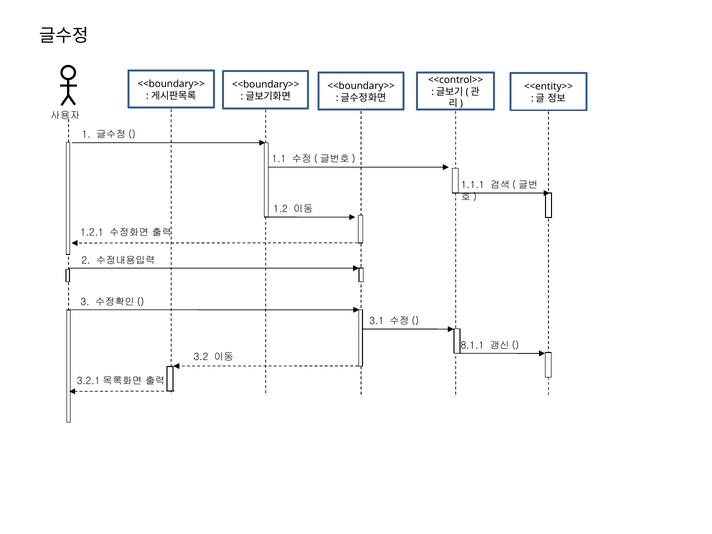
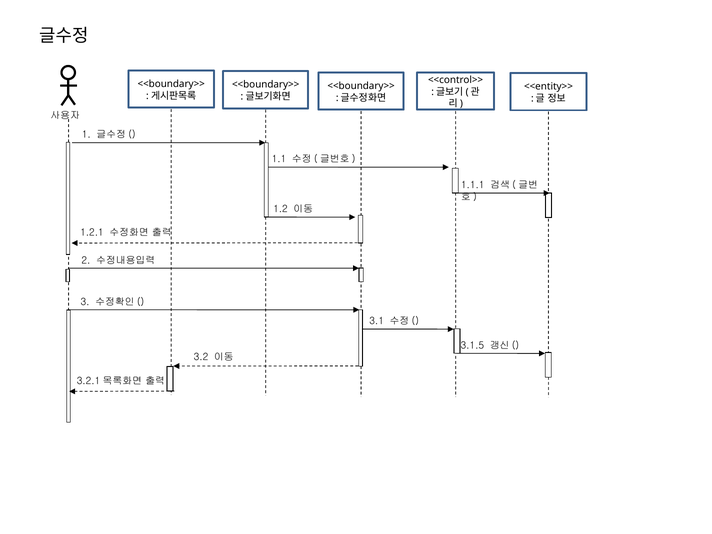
8.1.1: 8.1.1 -> 3.1.5
